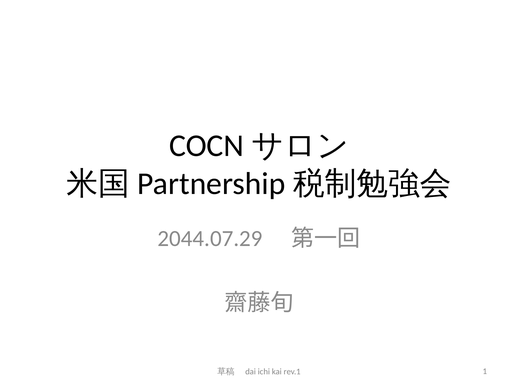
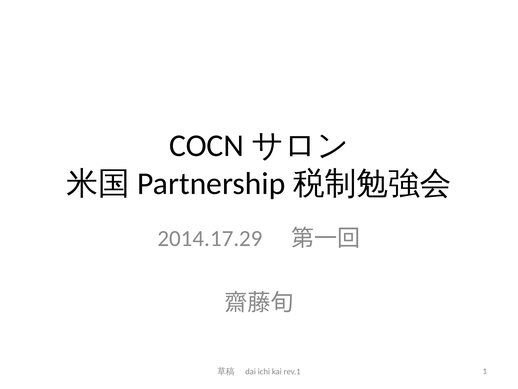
2044.07.29: 2044.07.29 -> 2014.17.29
